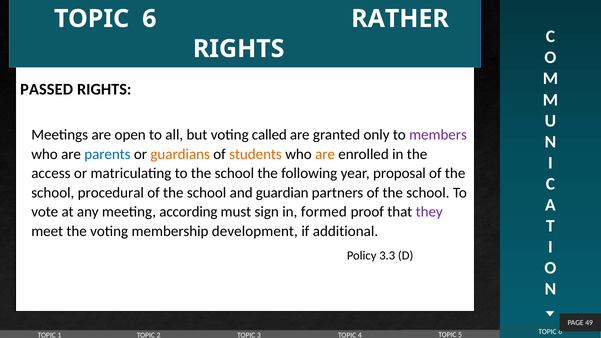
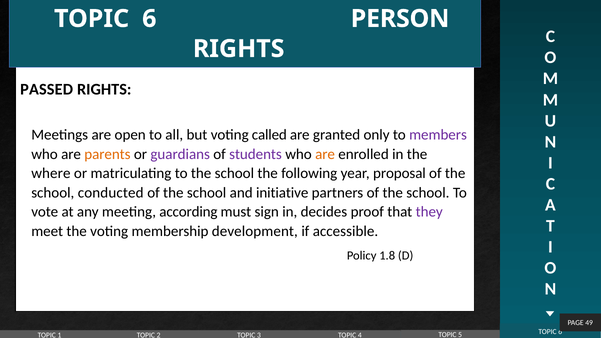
RATHER: RATHER -> PERSON
parents colour: blue -> orange
guardians colour: orange -> purple
students colour: orange -> purple
access: access -> where
procedural: procedural -> conducted
guardian: guardian -> initiative
formed: formed -> decides
additional: additional -> accessible
3.3: 3.3 -> 1.8
